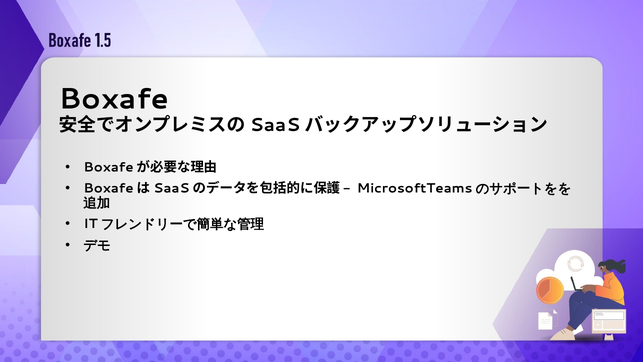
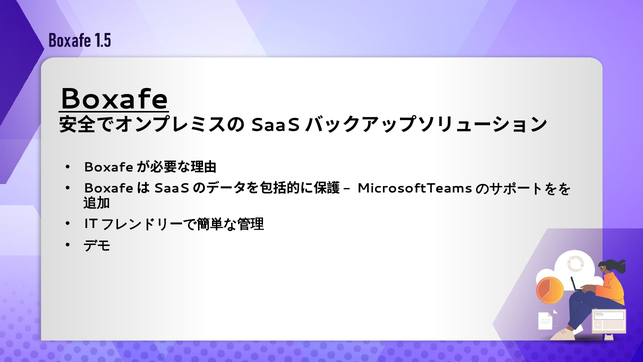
Boxafe underline: none -> present
